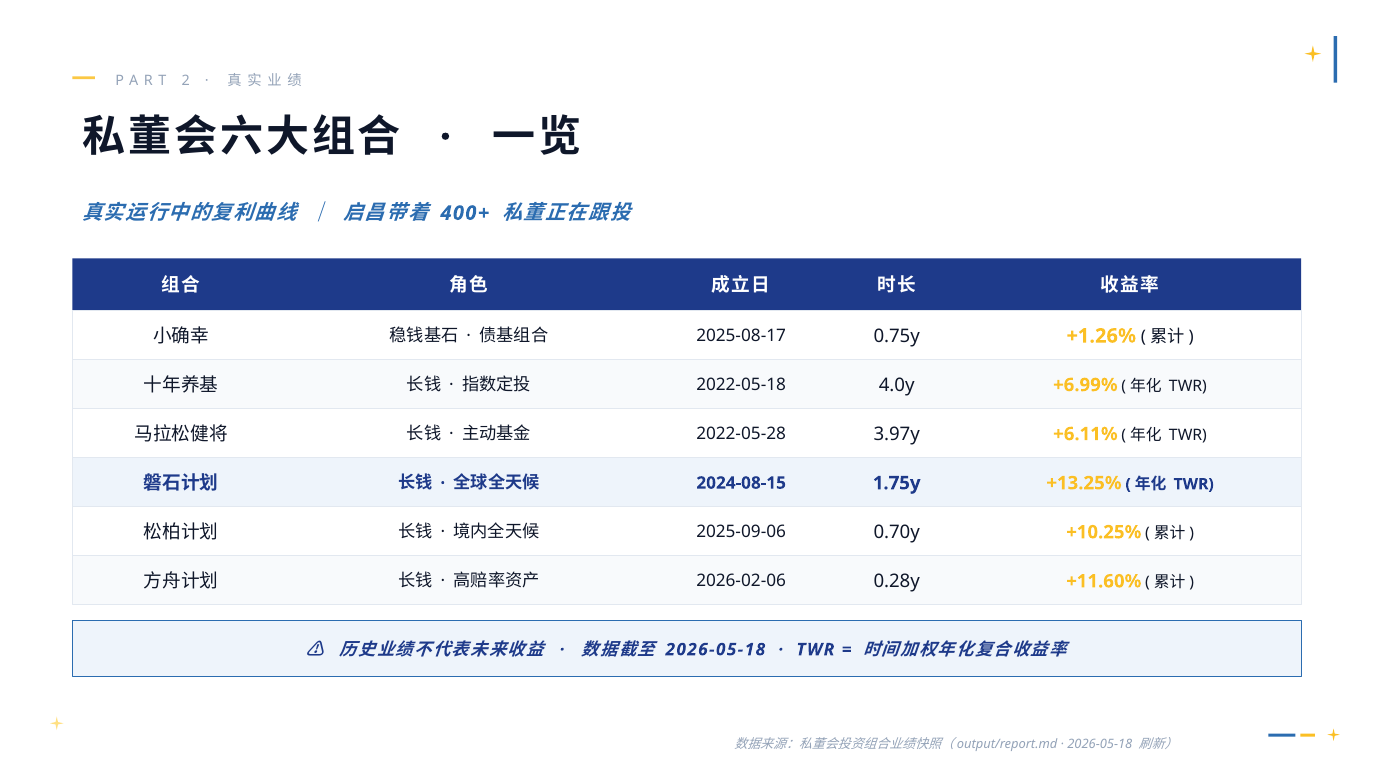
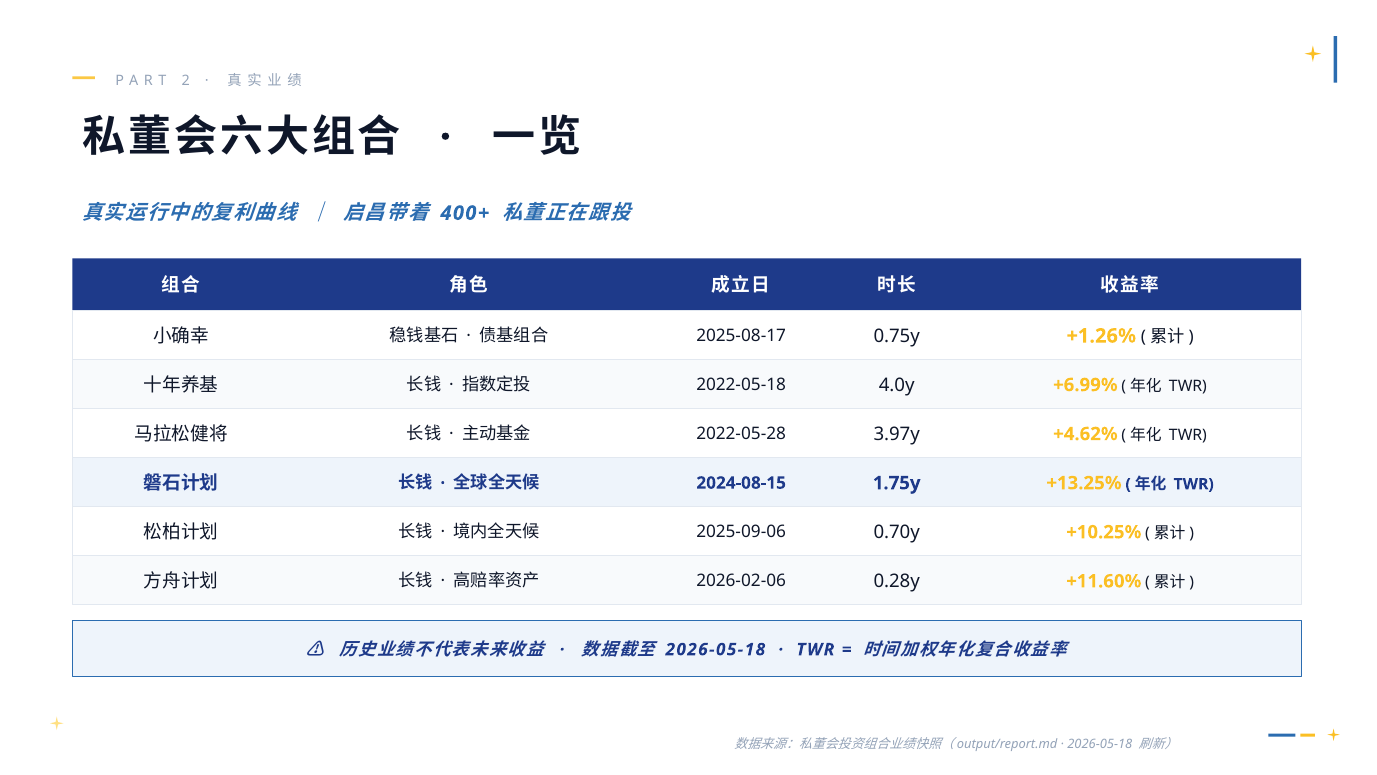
+6.11%: +6.11% -> +4.62%
